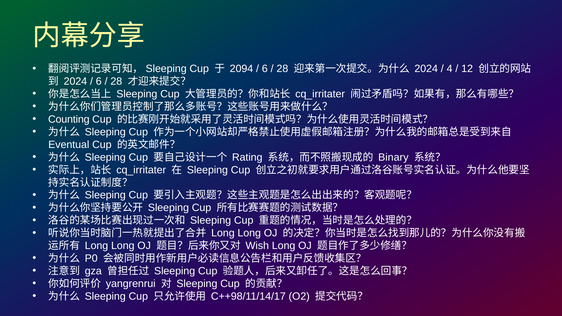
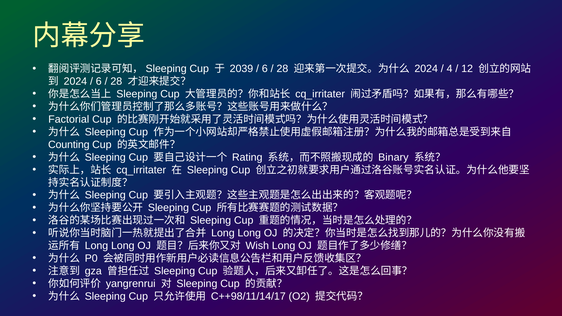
2094: 2094 -> 2039
Counting: Counting -> Factorial
Eventual: Eventual -> Counting
